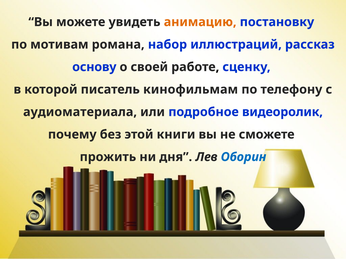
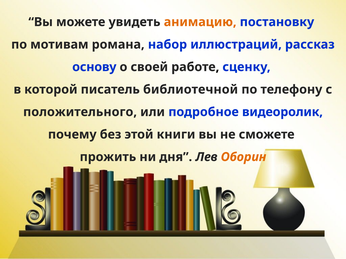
кинофильмам: кинофильмам -> библиотечной
аудиоматериала: аудиоматериала -> положительного
Оборин colour: blue -> orange
